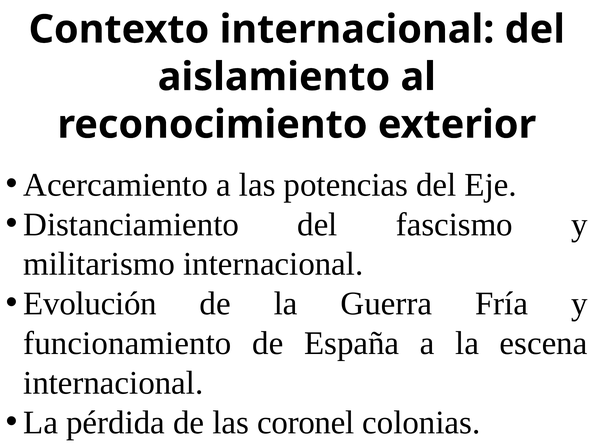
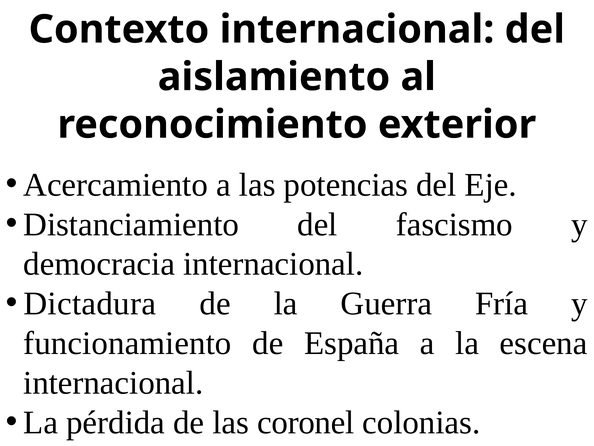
militarismo: militarismo -> democracia
Evolución: Evolución -> Dictadura
